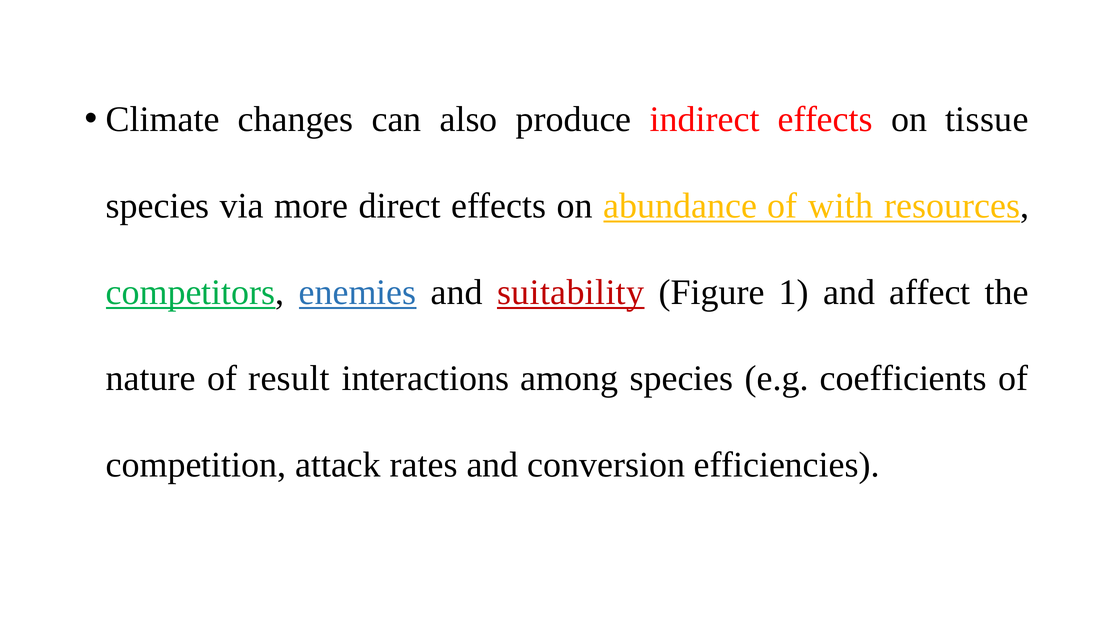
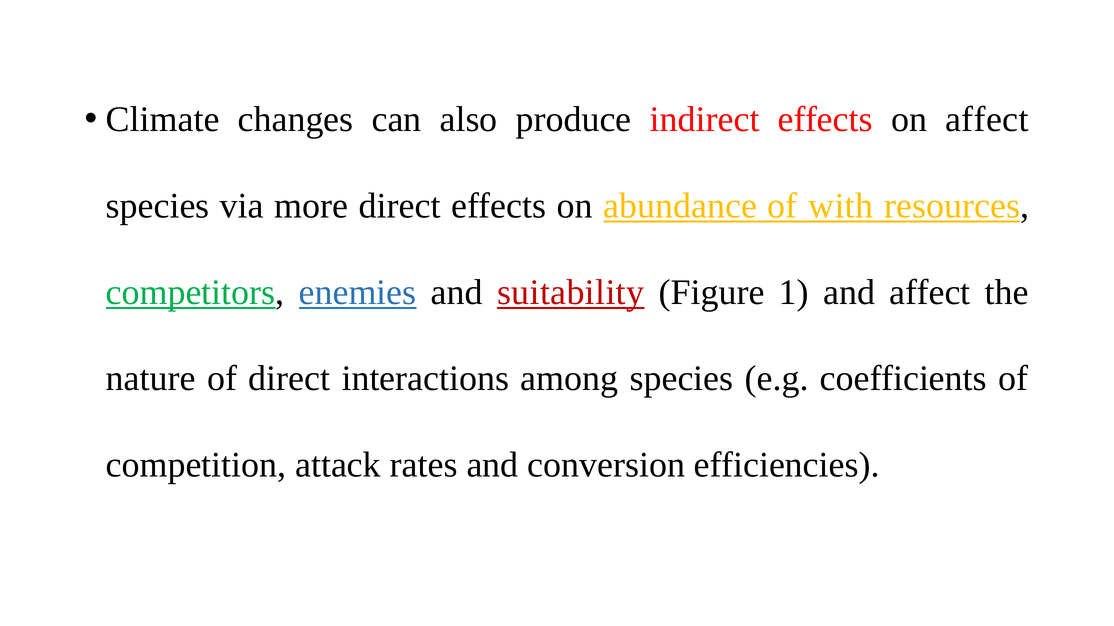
on tissue: tissue -> affect
of result: result -> direct
